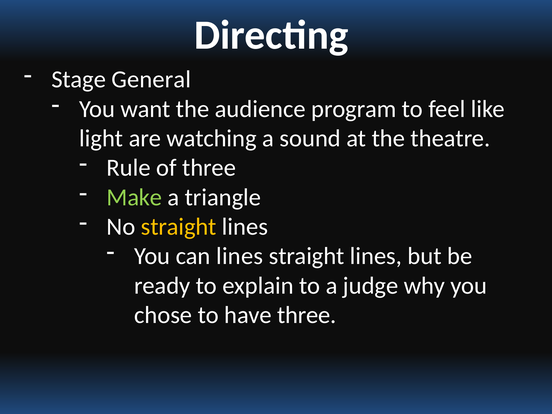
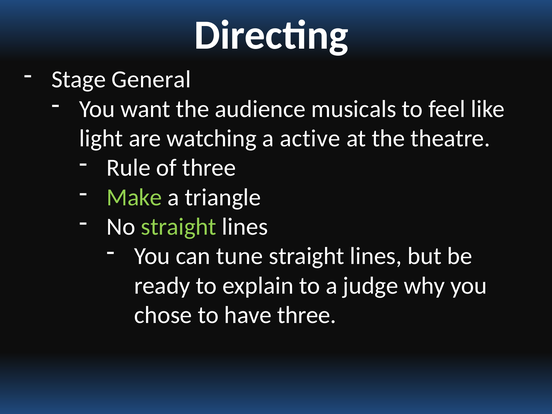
program: program -> musicals
sound: sound -> active
straight at (179, 227) colour: yellow -> light green
can lines: lines -> tune
